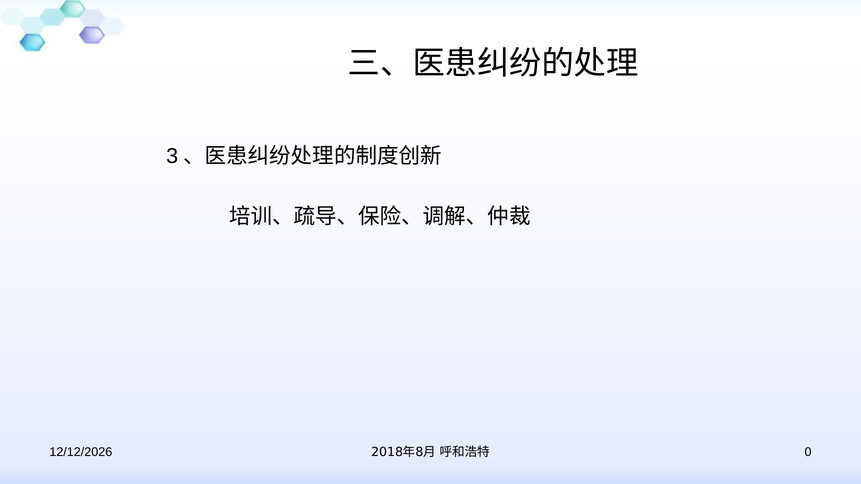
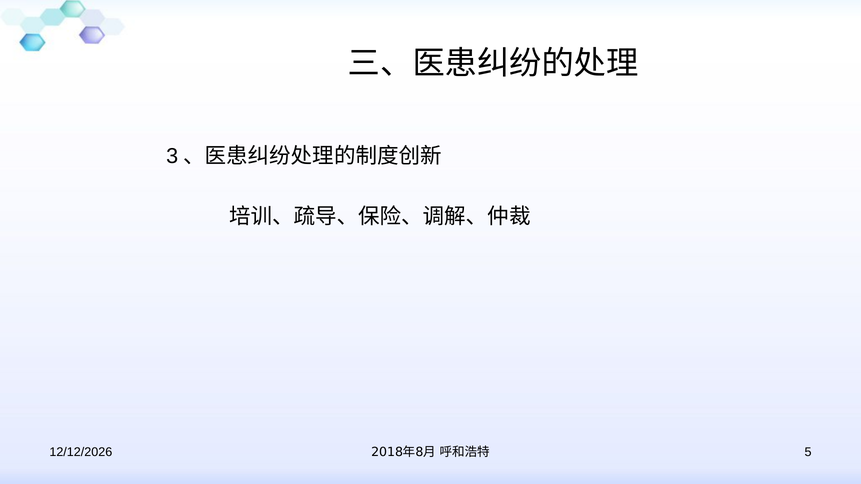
0: 0 -> 5
